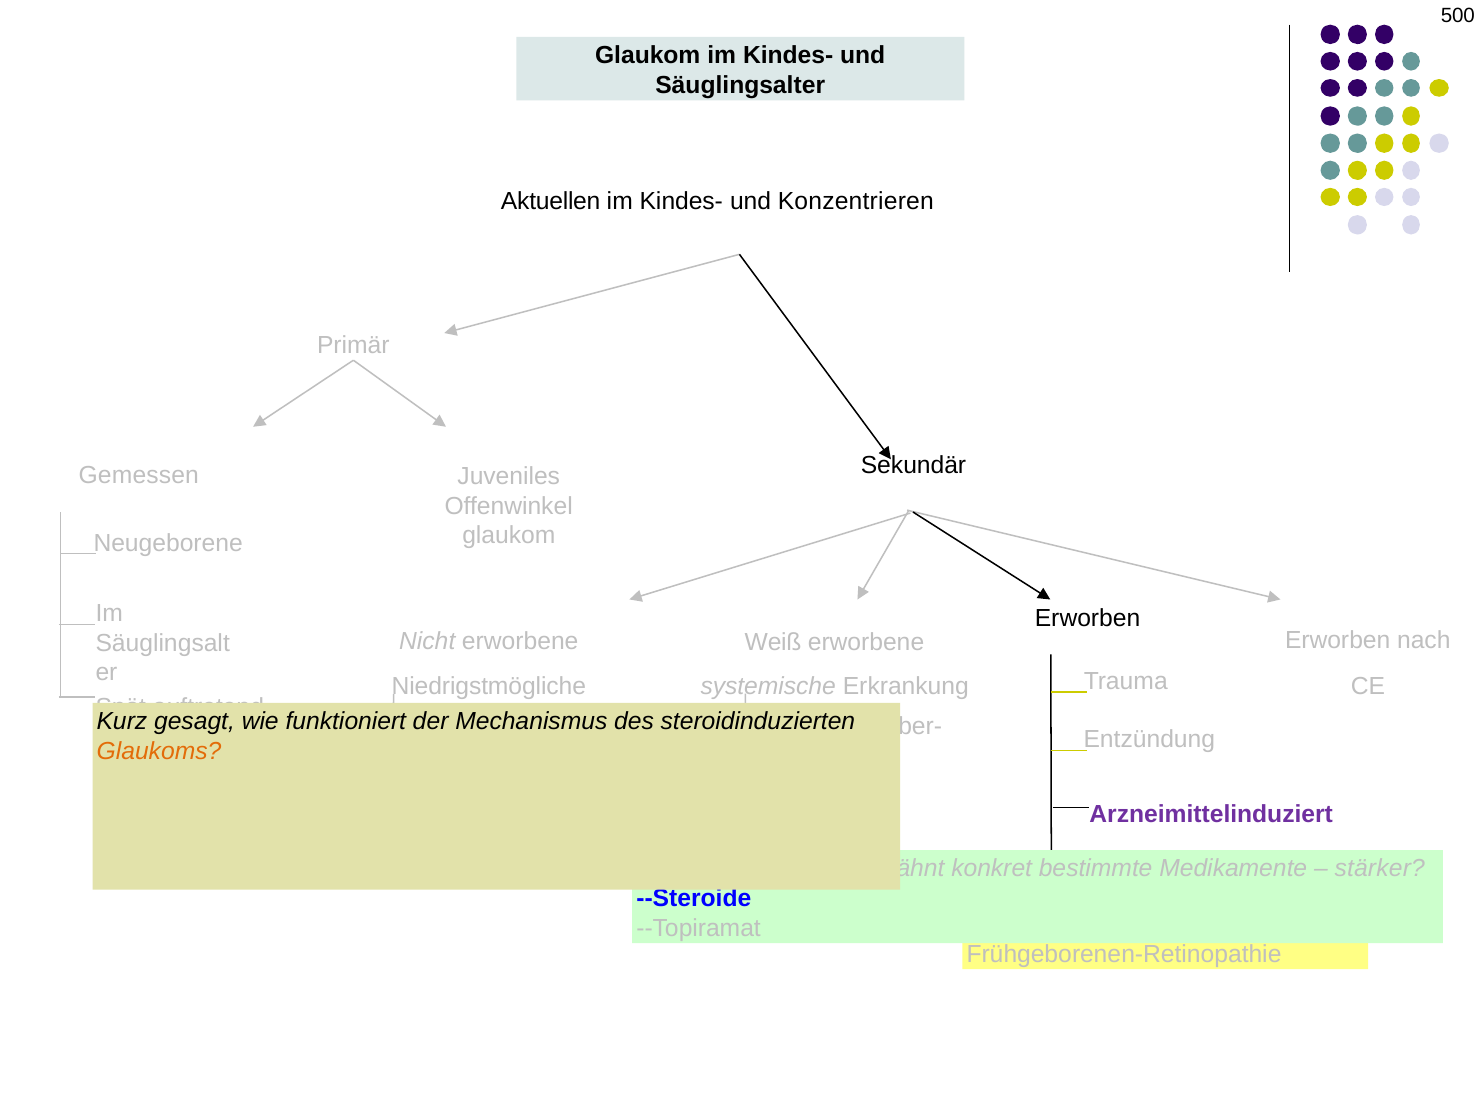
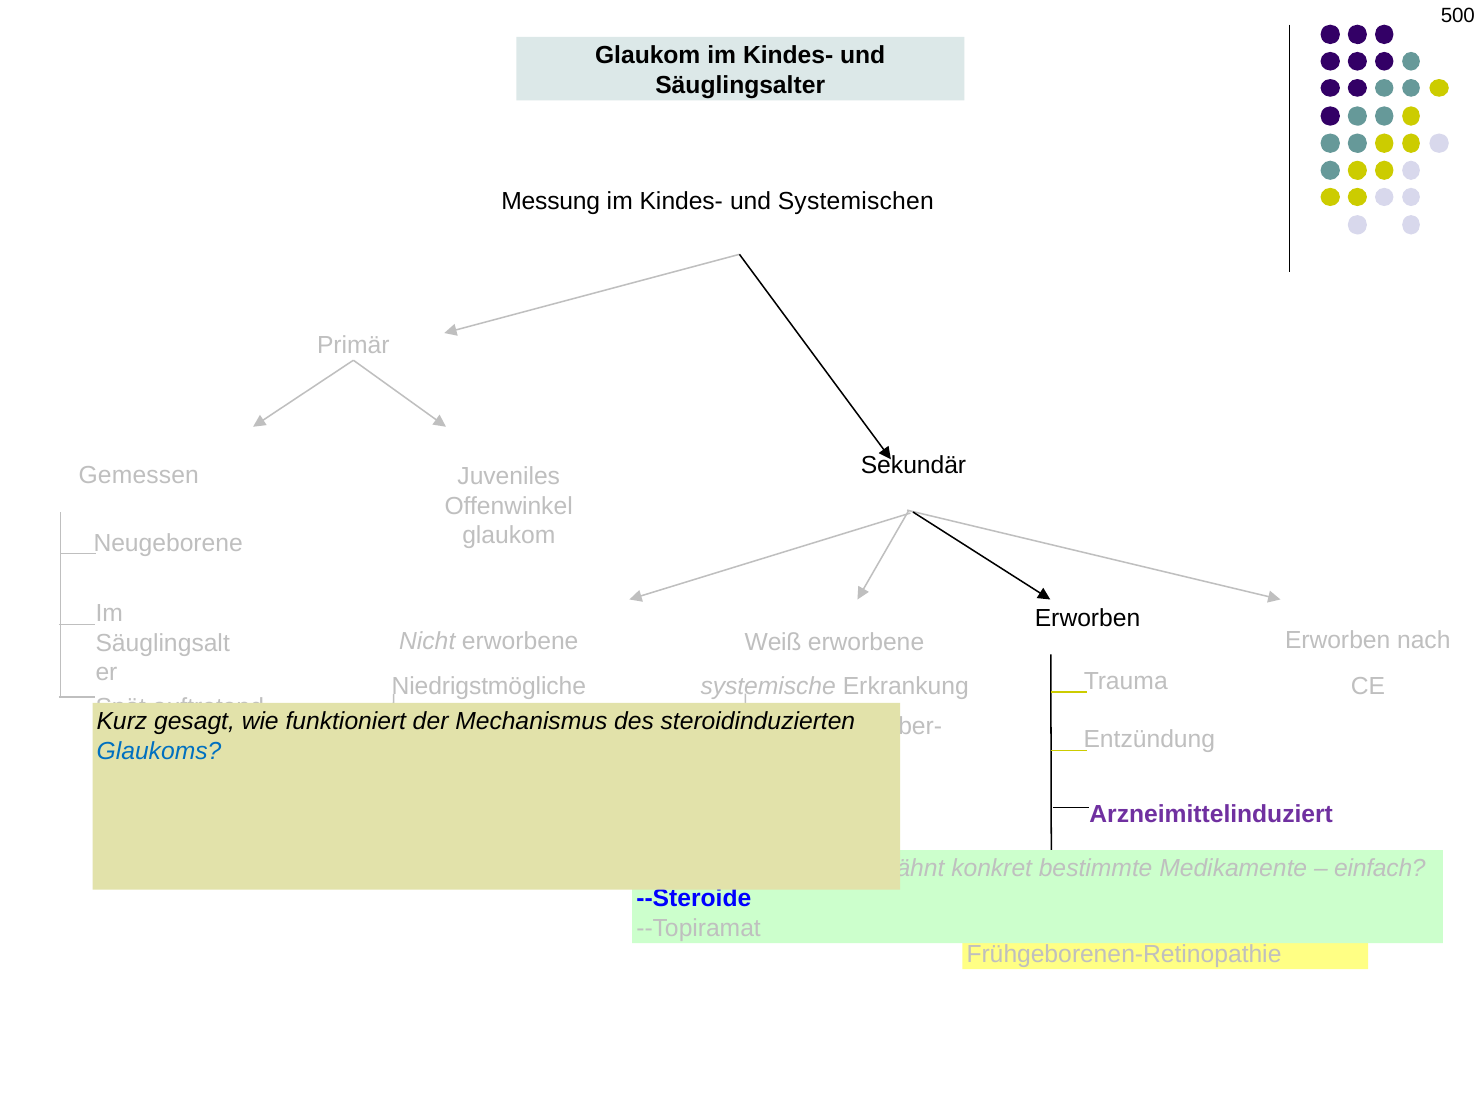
Aktuellen: Aktuellen -> Messung
Konzentrieren: Konzentrieren -> Systemischen
Glaukoms colour: orange -> blue
stärker: stärker -> einfach
